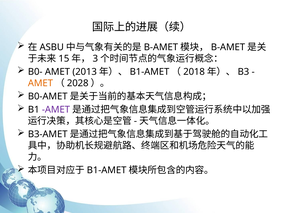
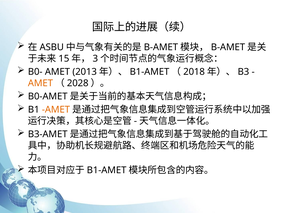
AMET at (56, 109) colour: purple -> orange
